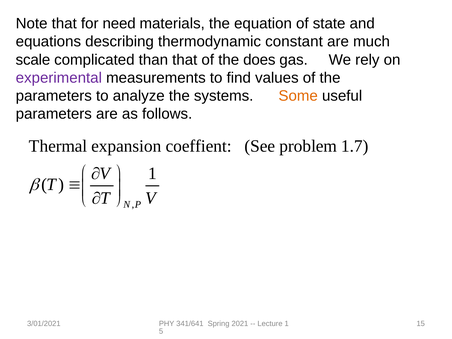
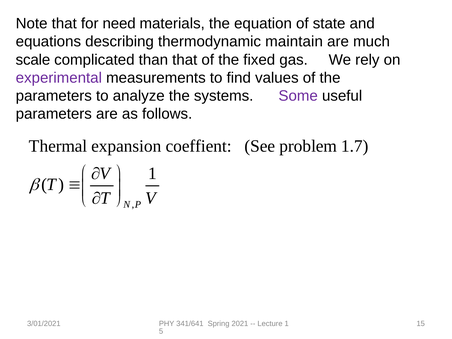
constant: constant -> maintain
does: does -> fixed
Some colour: orange -> purple
